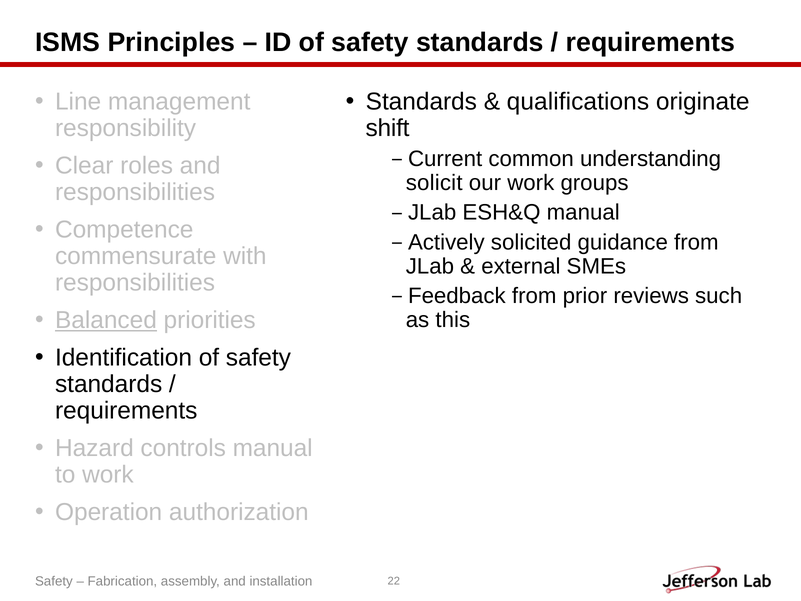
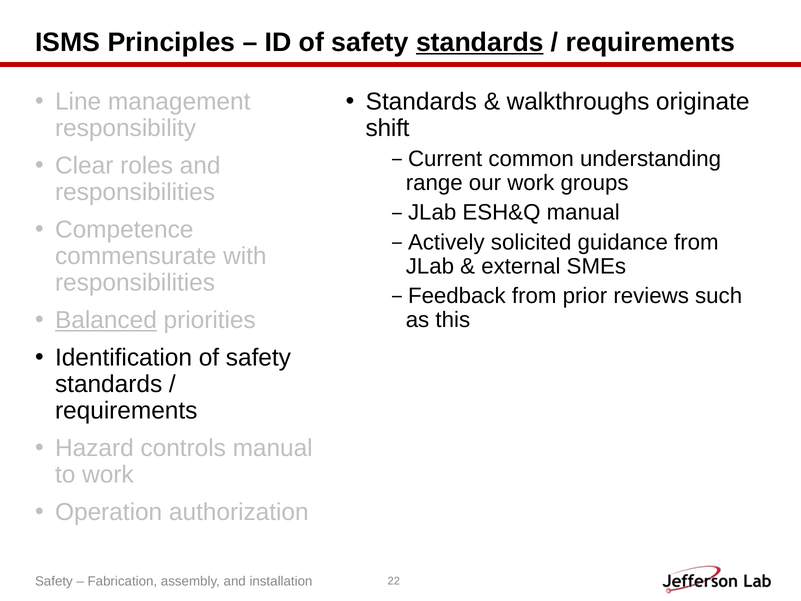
standards at (480, 42) underline: none -> present
qualifications: qualifications -> walkthroughs
solicit: solicit -> range
